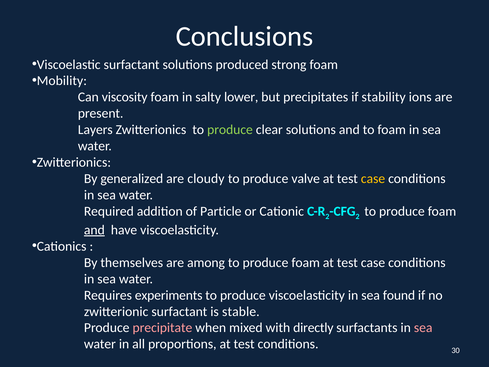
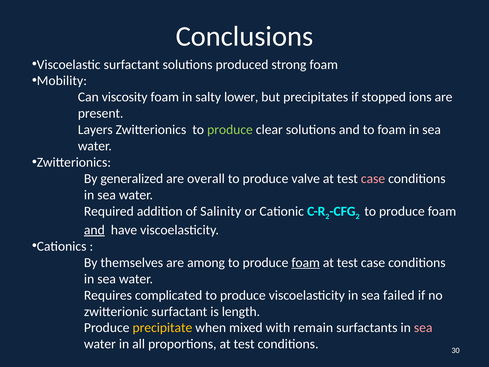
stability: stability -> stopped
cloudy: cloudy -> overall
case at (373, 179) colour: yellow -> pink
Particle: Particle -> Salinity
foam at (306, 262) underline: none -> present
experiments: experiments -> complicated
found: found -> failed
stable: stable -> length
precipitate colour: pink -> yellow
directly: directly -> remain
